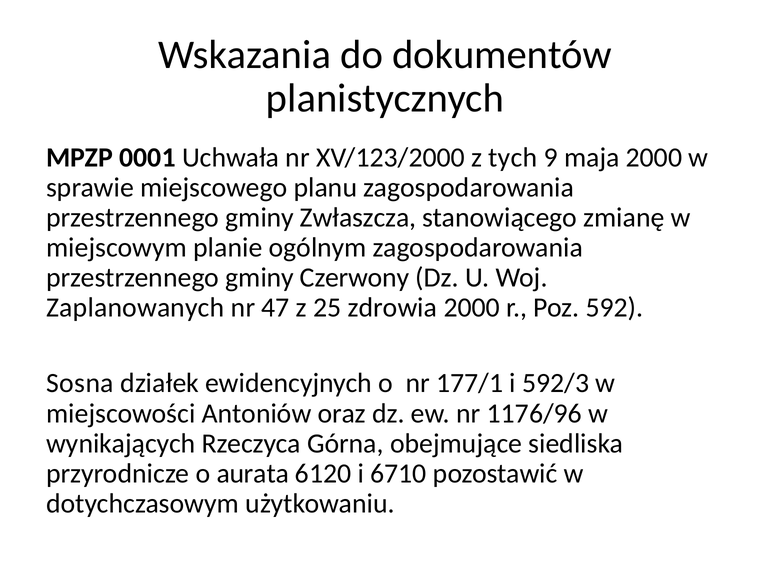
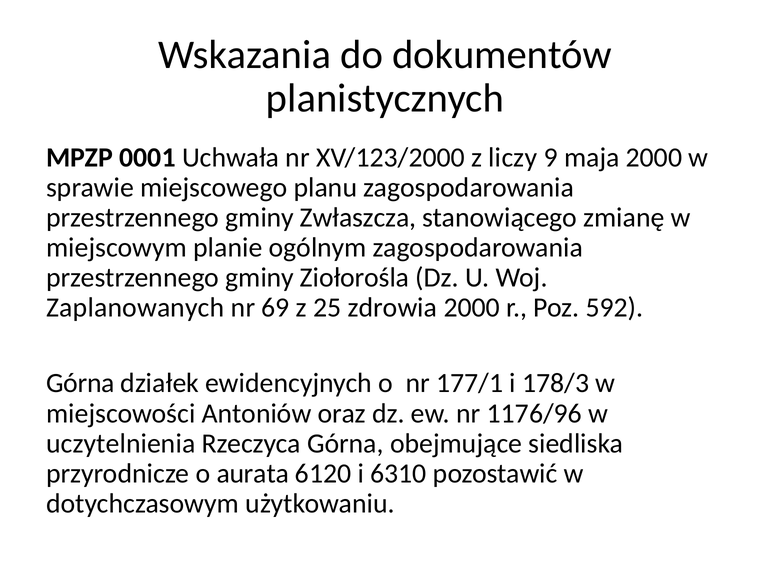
tych: tych -> liczy
Czerwony: Czerwony -> Ziołorośla
47: 47 -> 69
Sosna at (80, 383): Sosna -> Górna
592/3: 592/3 -> 178/3
wynikających: wynikających -> uczytelnienia
6710: 6710 -> 6310
